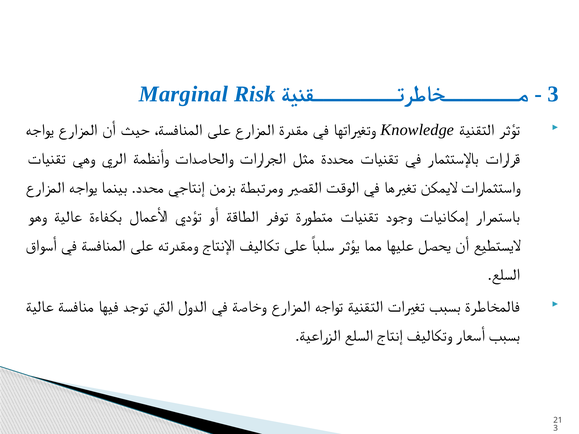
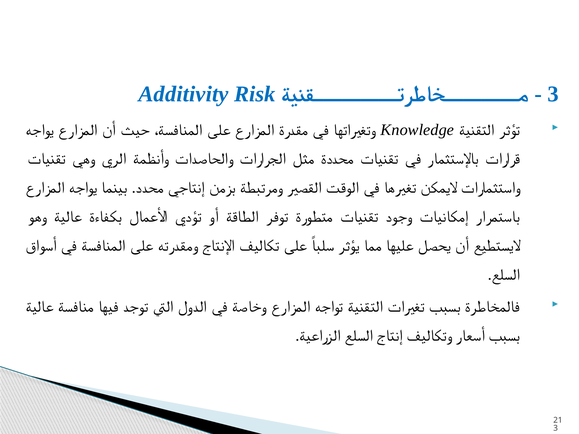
Marginal: Marginal -> Additivity
